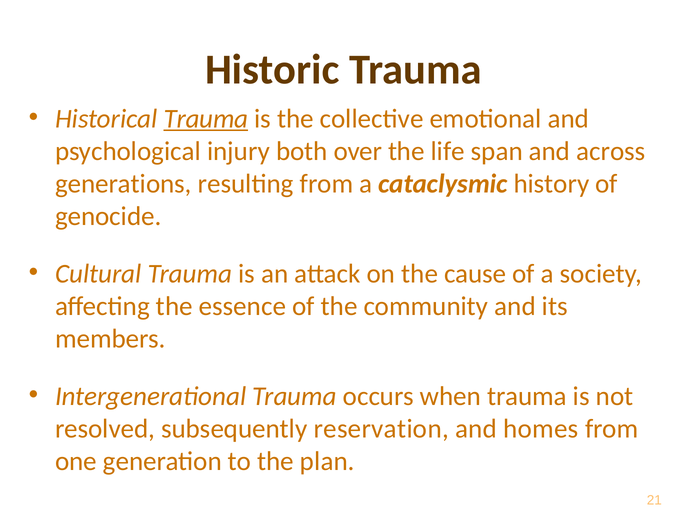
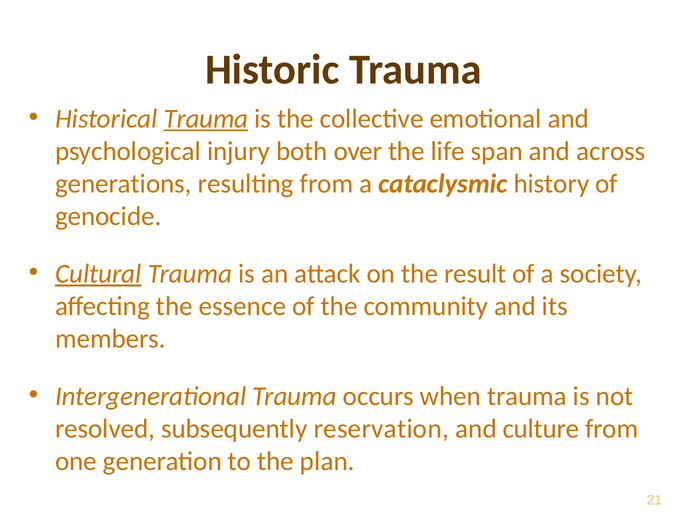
Cultural underline: none -> present
cause: cause -> result
homes: homes -> culture
